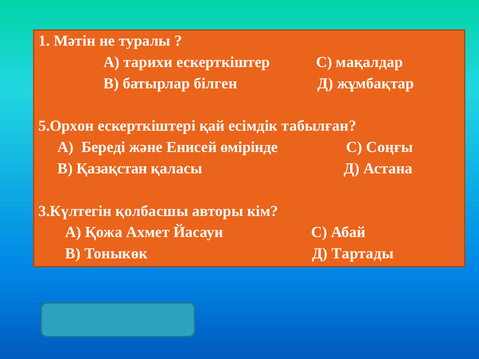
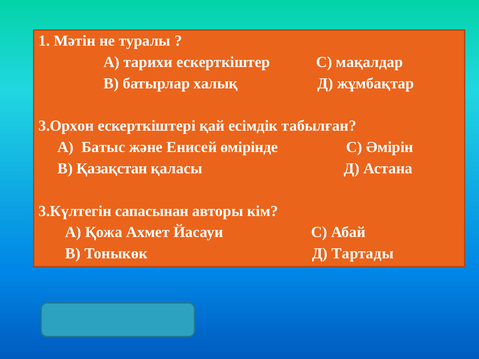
білген: білген -> халық
5.Орхон: 5.Орхон -> 3.Орхон
Береді: Береді -> Батыс
Соңғы: Соңғы -> Әмірін
қолбасшы: қолбасшы -> сапасынан
